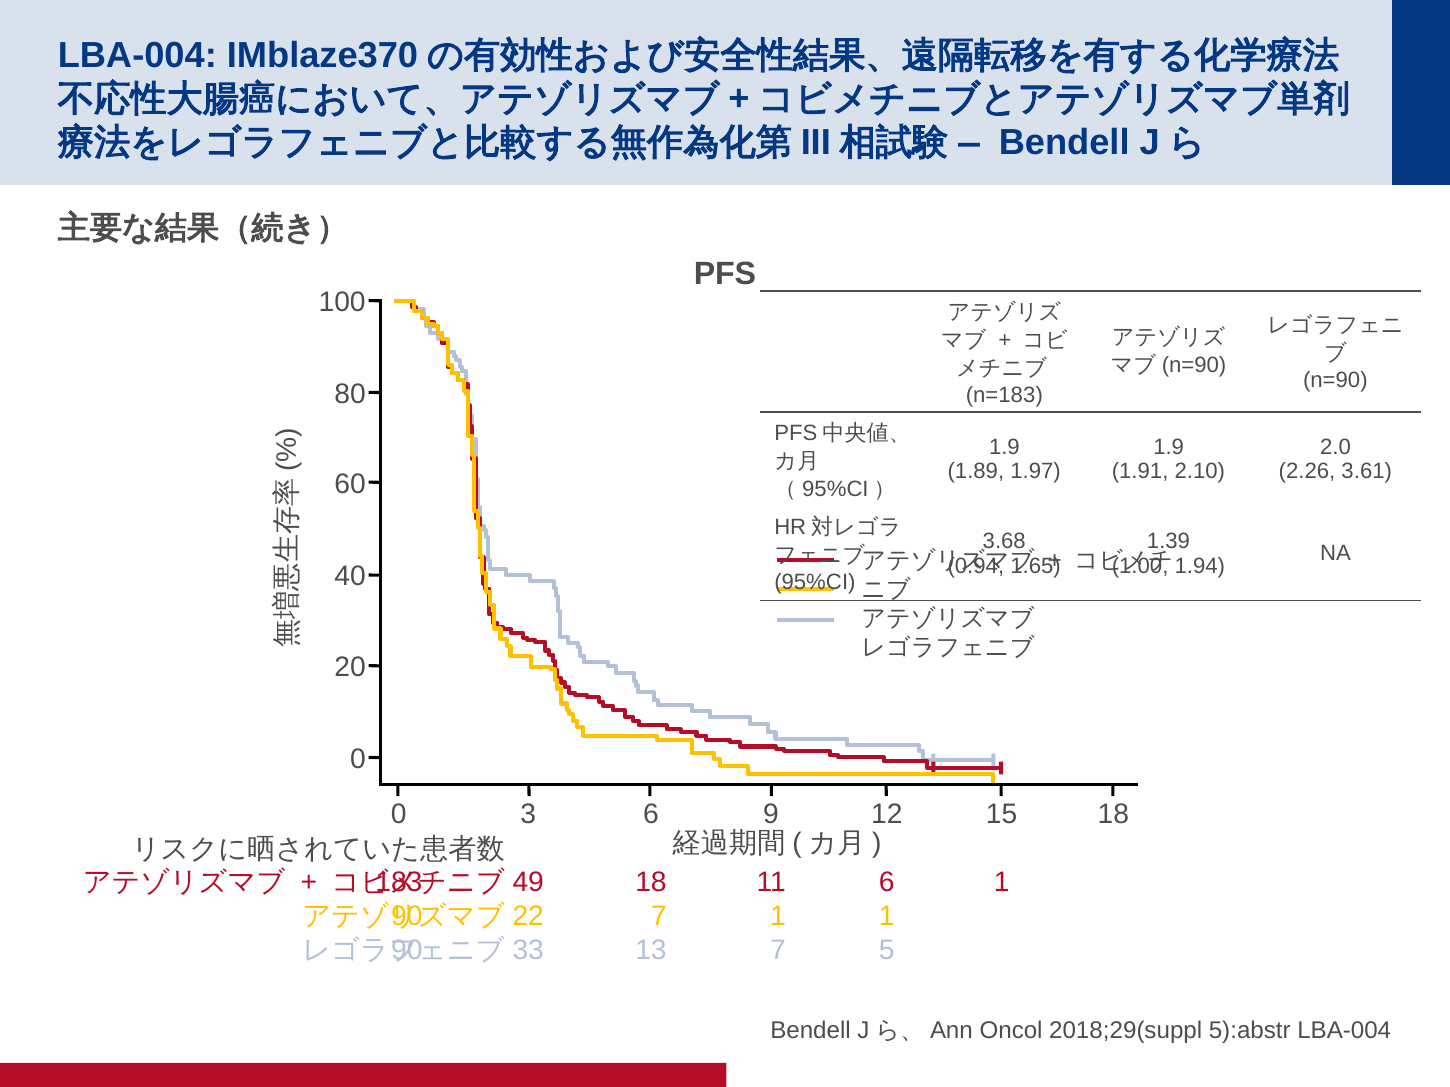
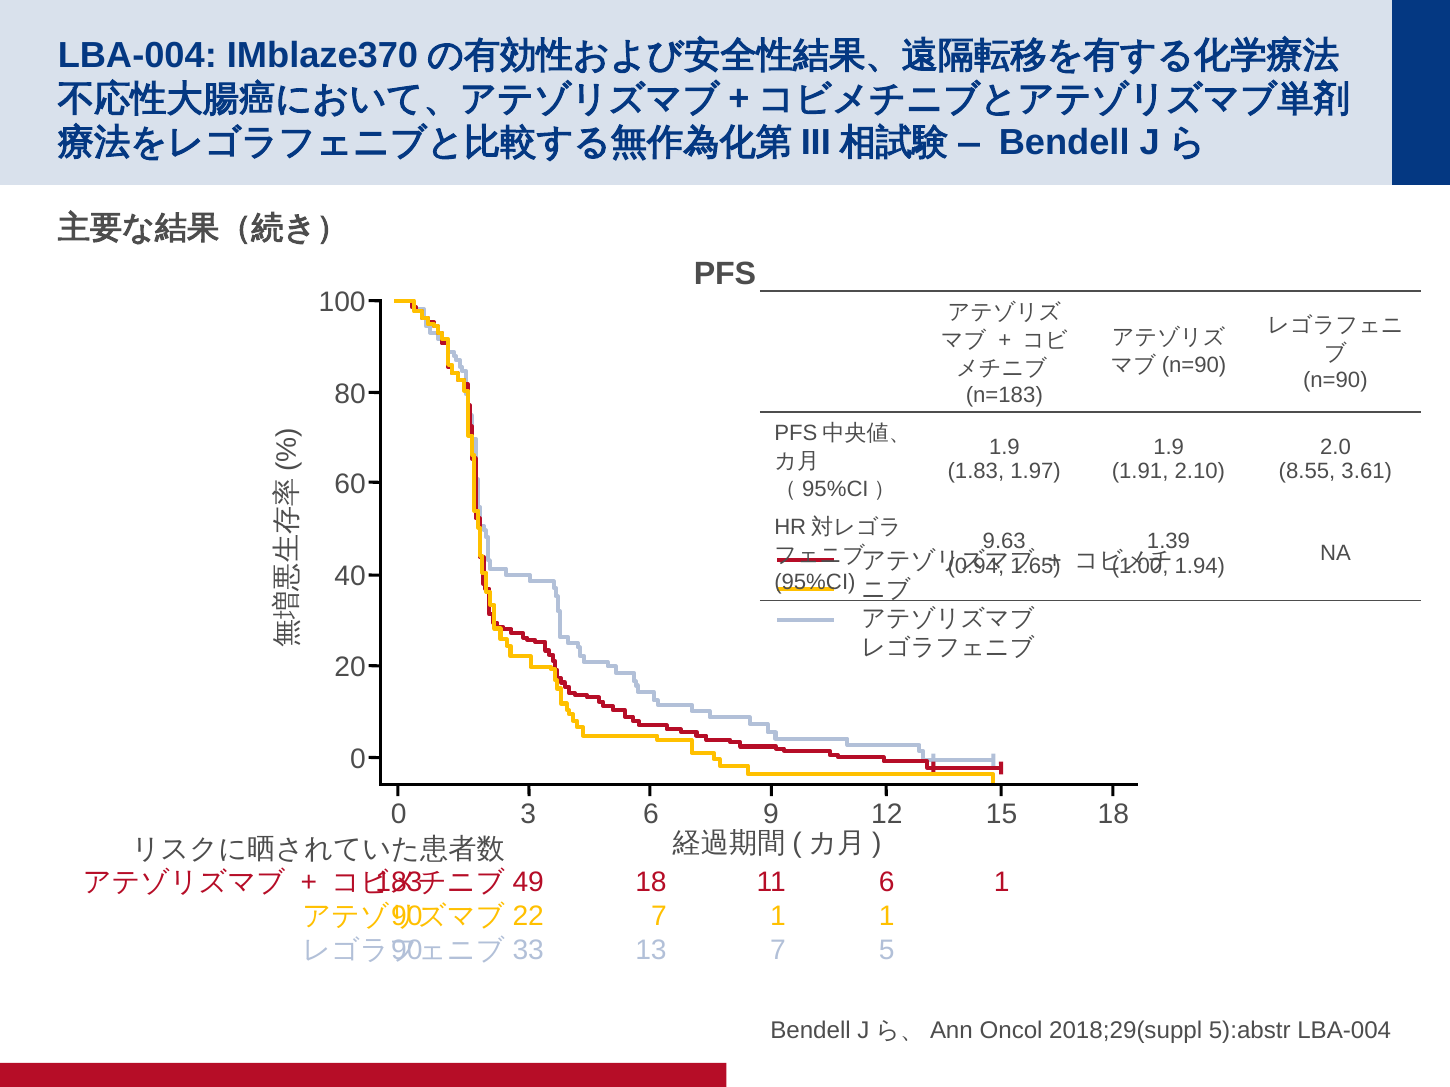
1.89: 1.89 -> 1.83
2.26: 2.26 -> 8.55
3.68: 3.68 -> 9.63
